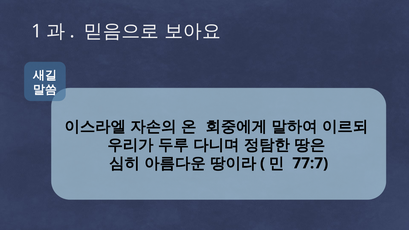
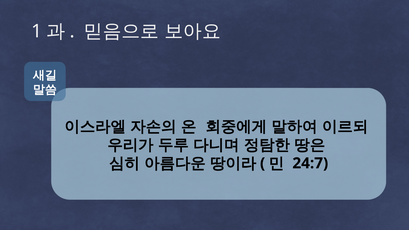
77:7: 77:7 -> 24:7
